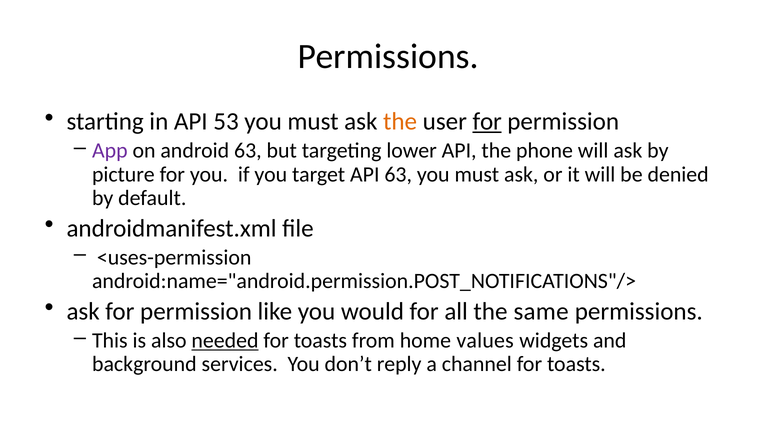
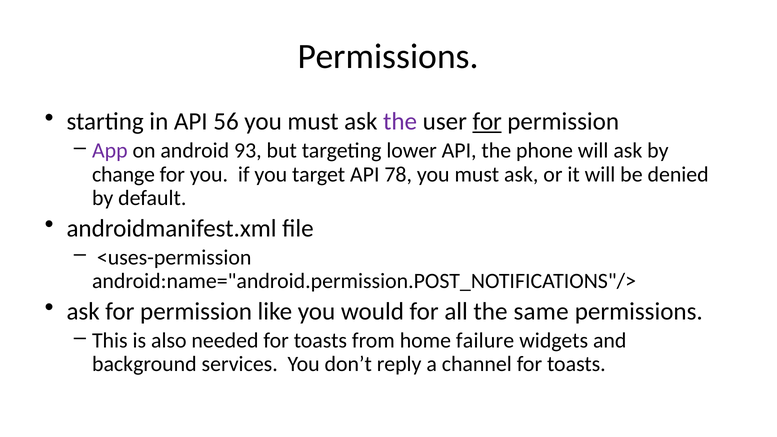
53: 53 -> 56
the at (400, 122) colour: orange -> purple
android 63: 63 -> 93
picture: picture -> change
API 63: 63 -> 78
needed underline: present -> none
values: values -> failure
